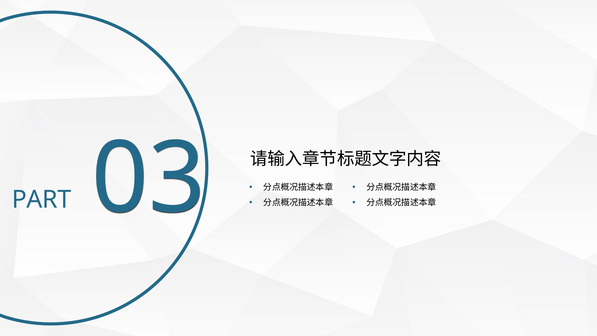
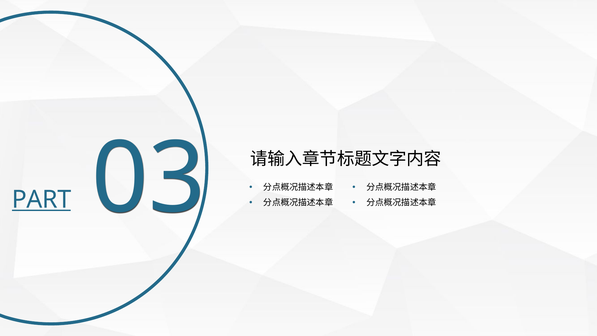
PART underline: none -> present
